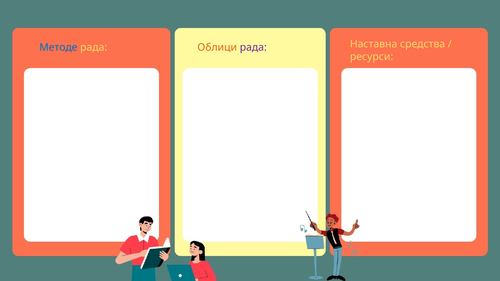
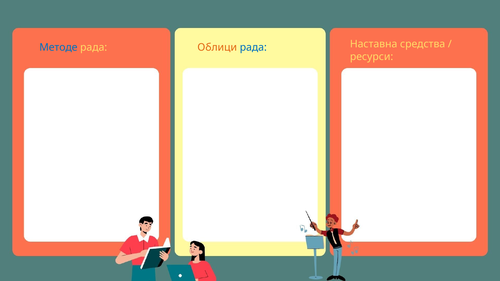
рада at (253, 48) colour: purple -> blue
